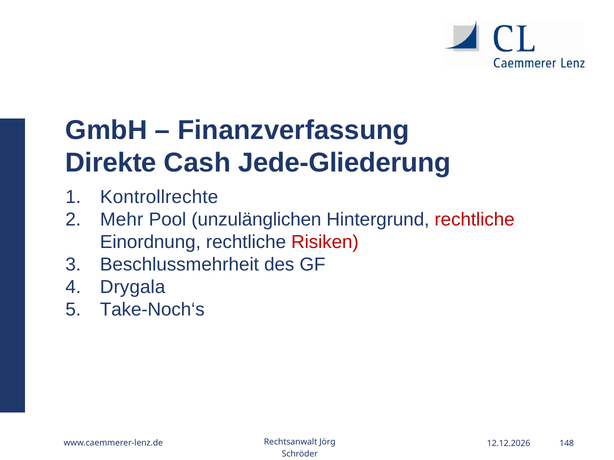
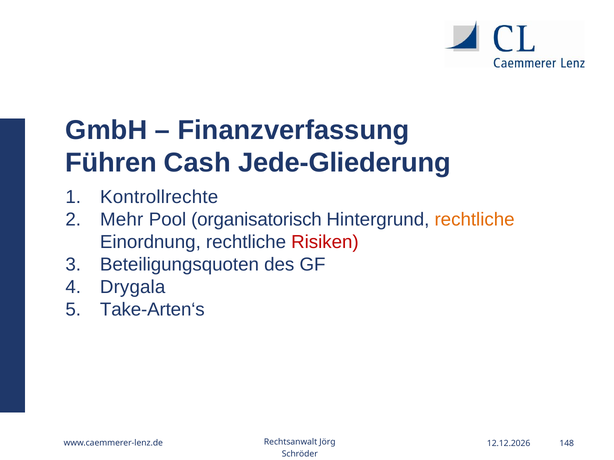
Direkte: Direkte -> Führen
unzulänglichen: unzulänglichen -> organisatorisch
rechtliche at (475, 220) colour: red -> orange
Beschlussmehrheit: Beschlussmehrheit -> Beteiligungsquoten
Take-Noch‘s: Take-Noch‘s -> Take-Arten‘s
